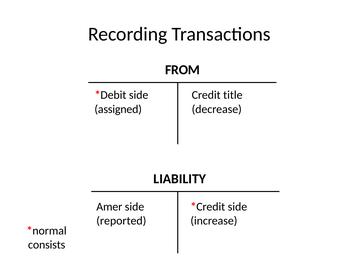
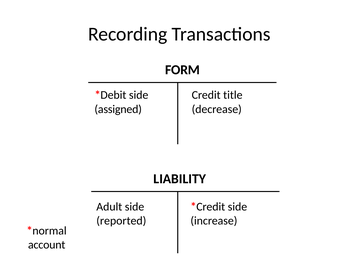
FROM: FROM -> FORM
Amer: Amer -> Adult
consists: consists -> account
